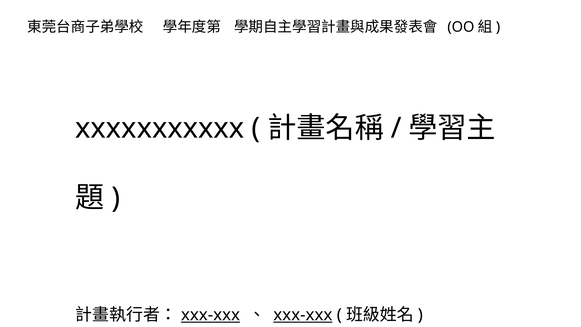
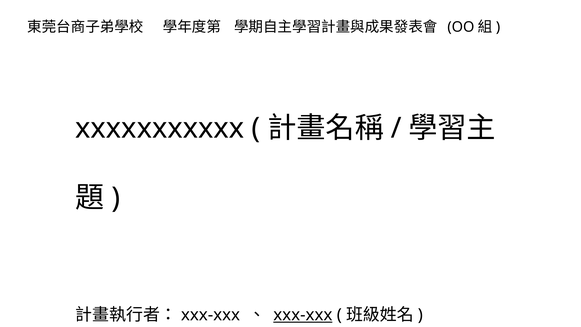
xxx-xxx at (210, 315) underline: present -> none
